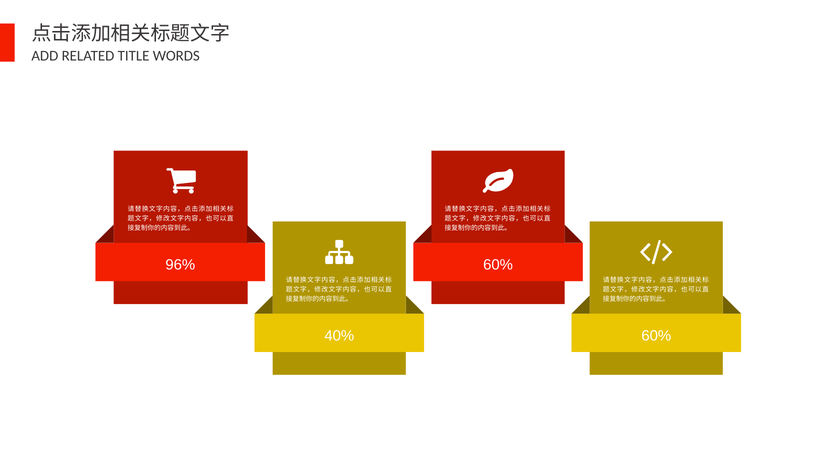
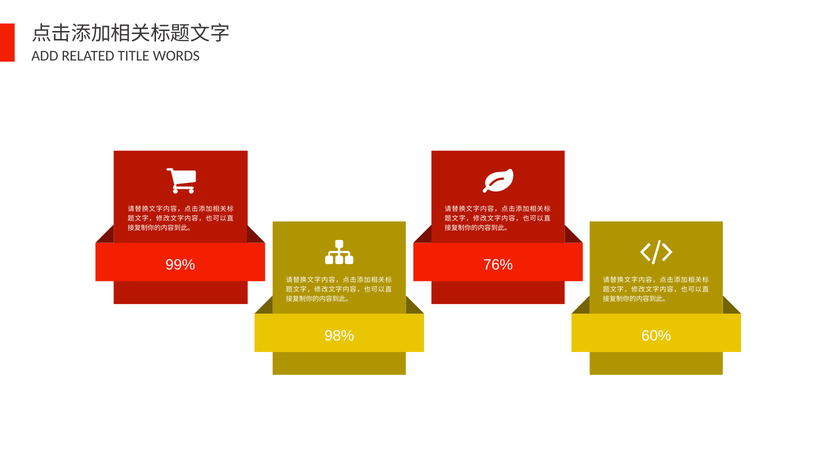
96%: 96% -> 99%
60% at (498, 265): 60% -> 76%
40%: 40% -> 98%
